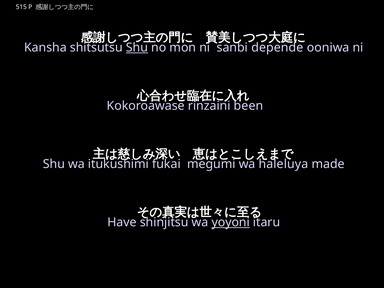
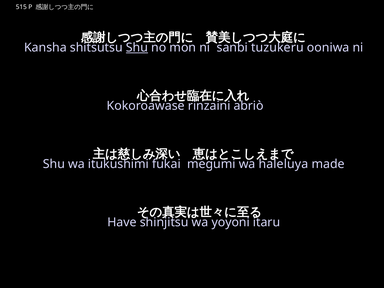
depende: depende -> tuzukeru
been: been -> abriò
yoyoni underline: present -> none
